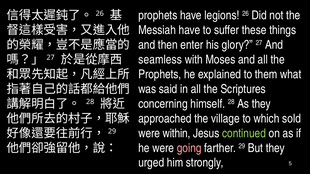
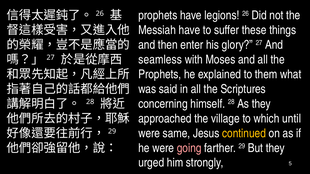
sold: sold -> until
within: within -> same
continued colour: light green -> yellow
